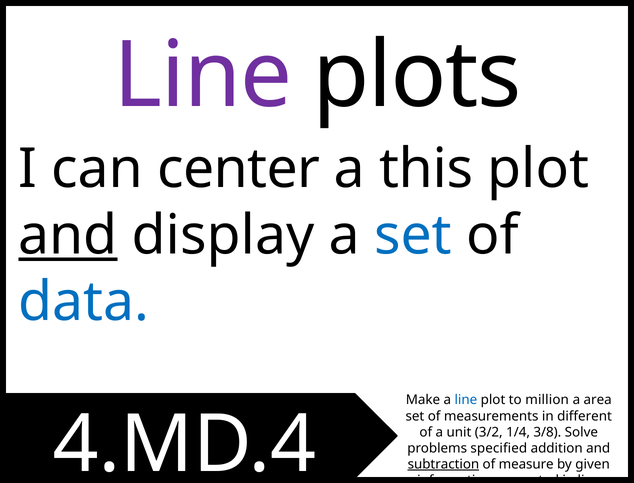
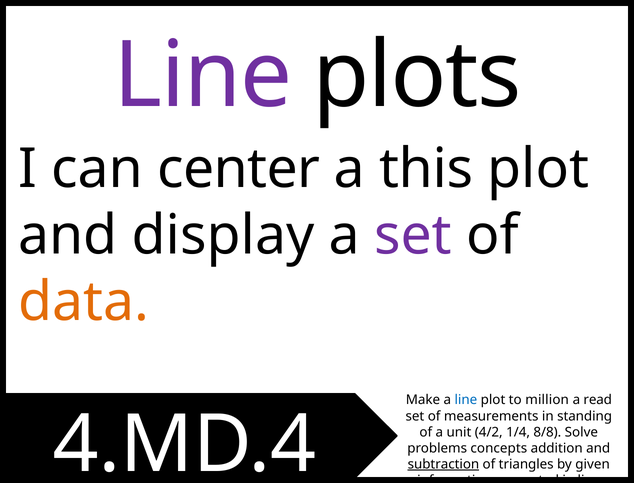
and at (68, 236) underline: present -> none
set at (413, 236) colour: blue -> purple
data colour: blue -> orange
area: area -> read
different: different -> standing
3/2: 3/2 -> 4/2
3/8: 3/8 -> 8/8
specified: specified -> concepts
measure: measure -> triangles
